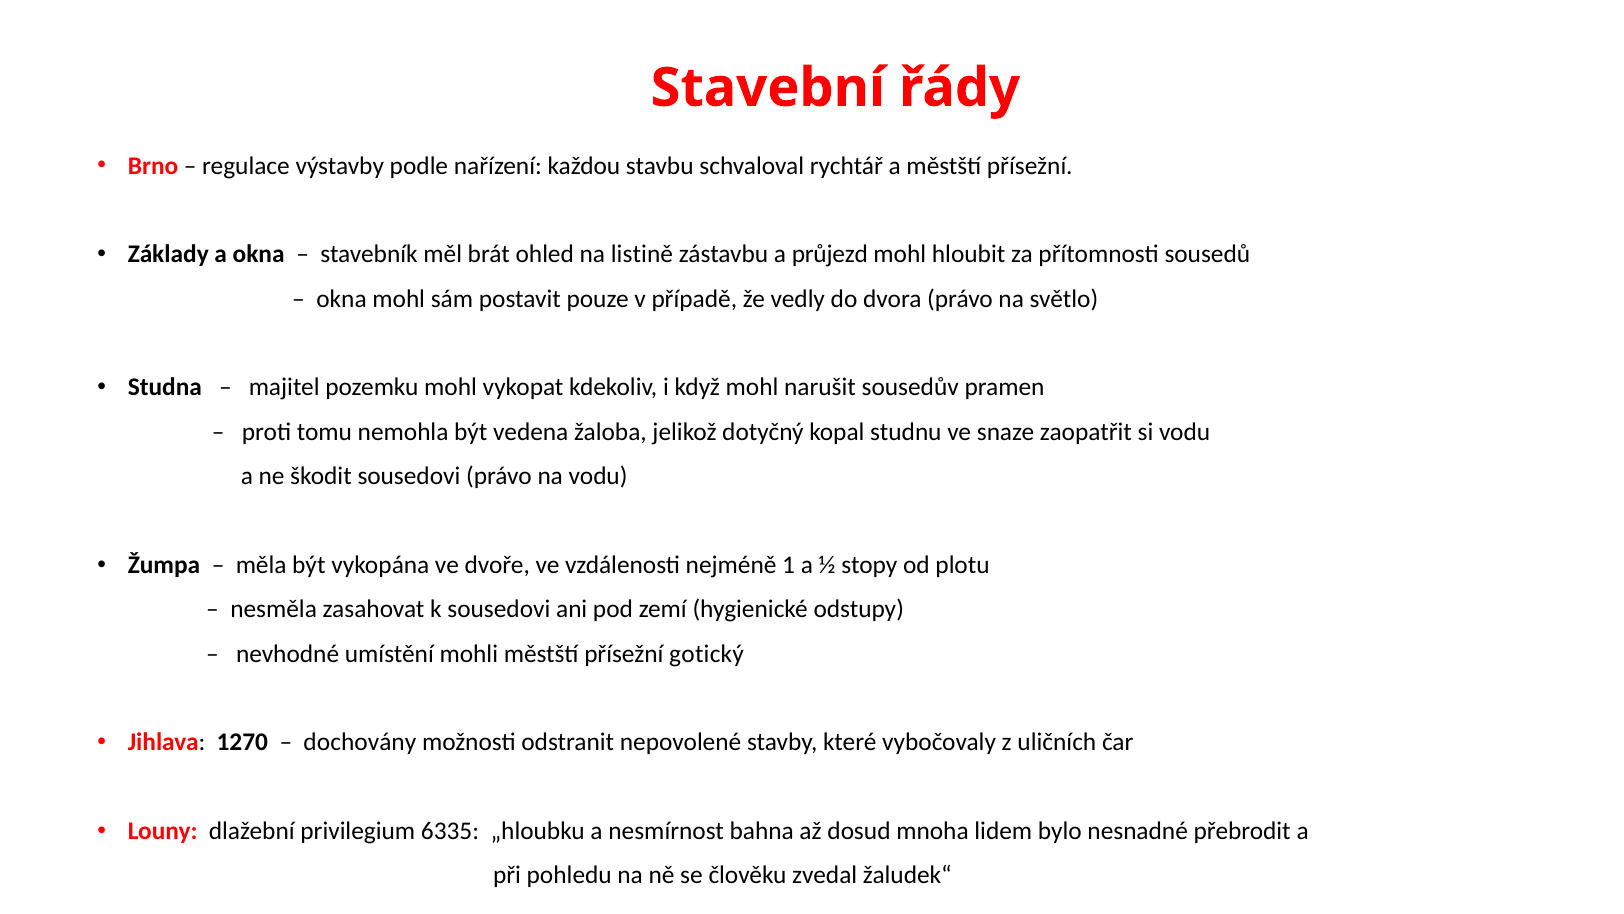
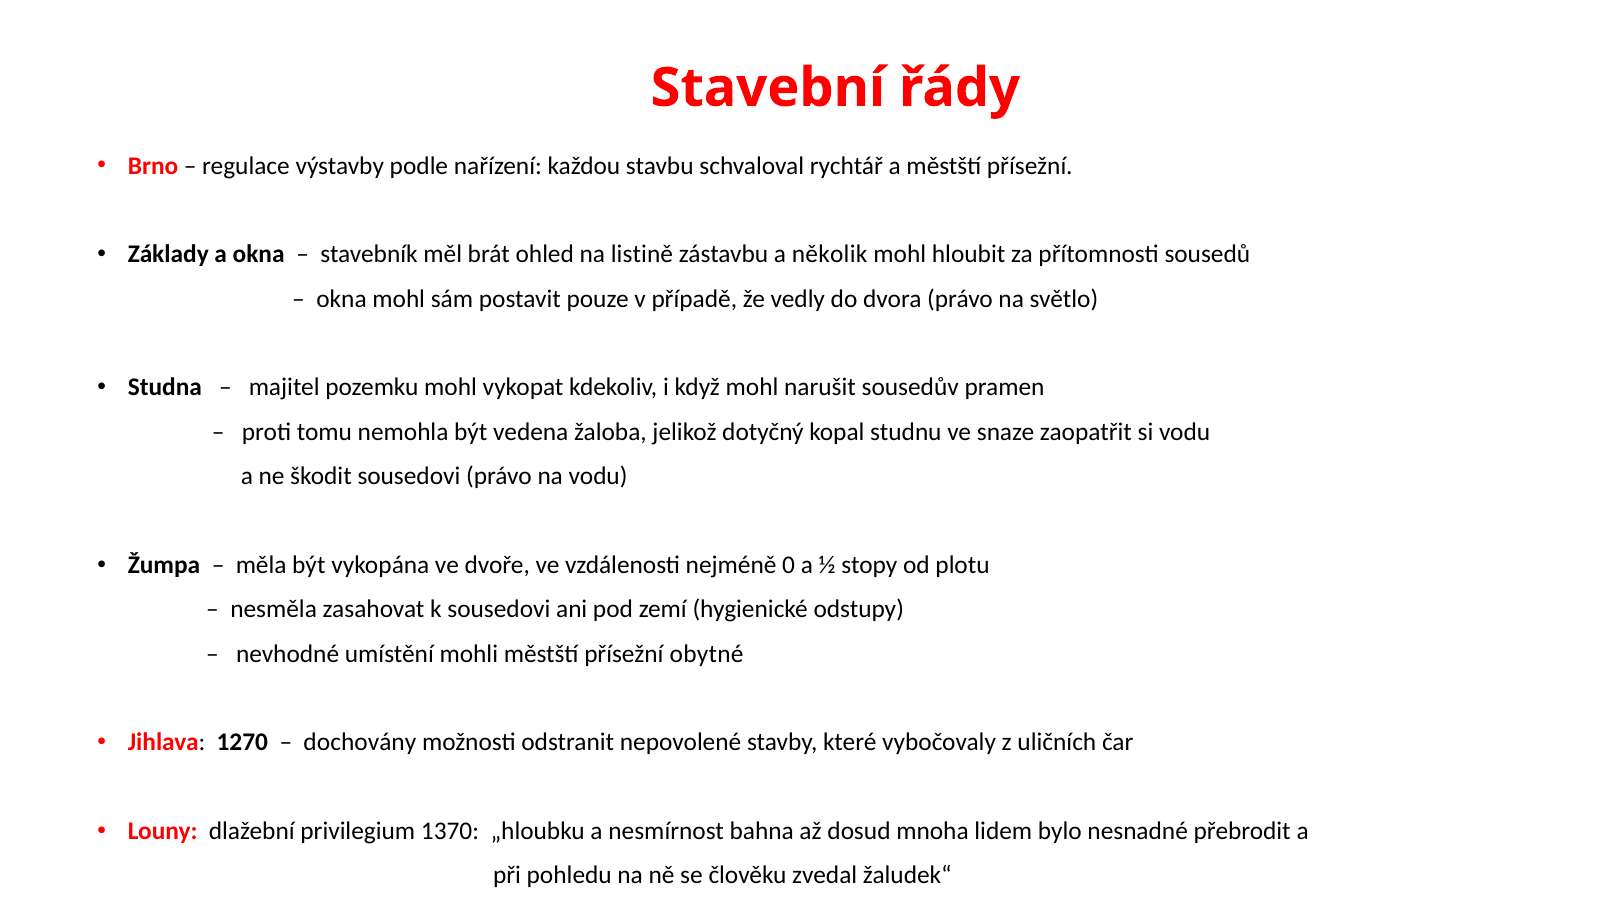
průjezd: průjezd -> několik
1: 1 -> 0
gotický: gotický -> obytné
6335: 6335 -> 1370
